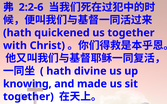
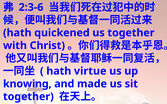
2:2-6: 2:2-6 -> 2:3-6
divine: divine -> virtue
